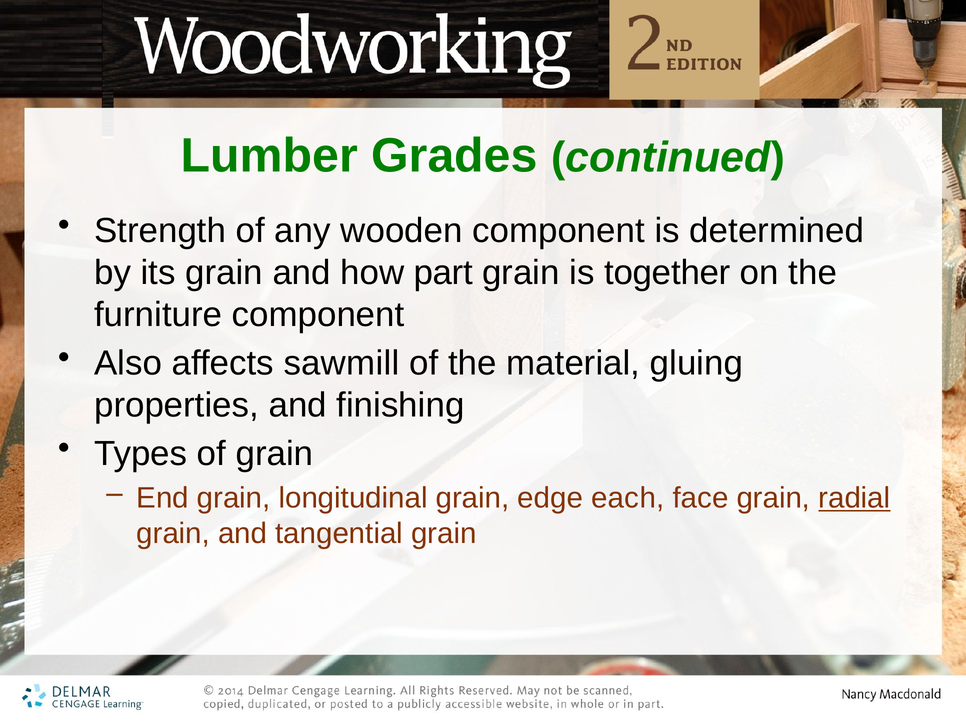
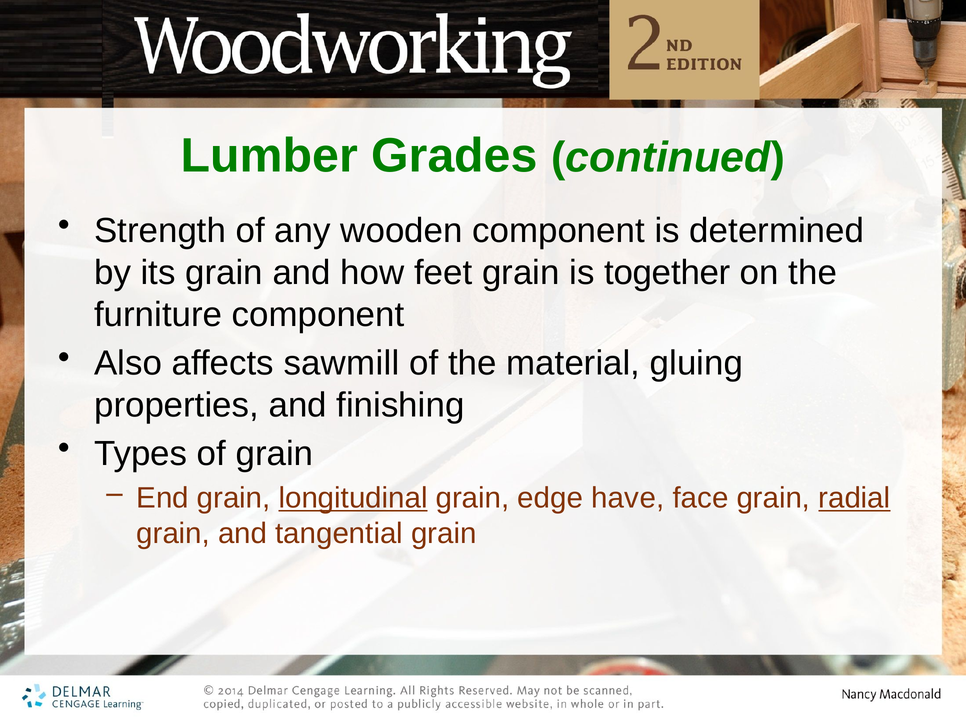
part: part -> feet
longitudinal underline: none -> present
each: each -> have
